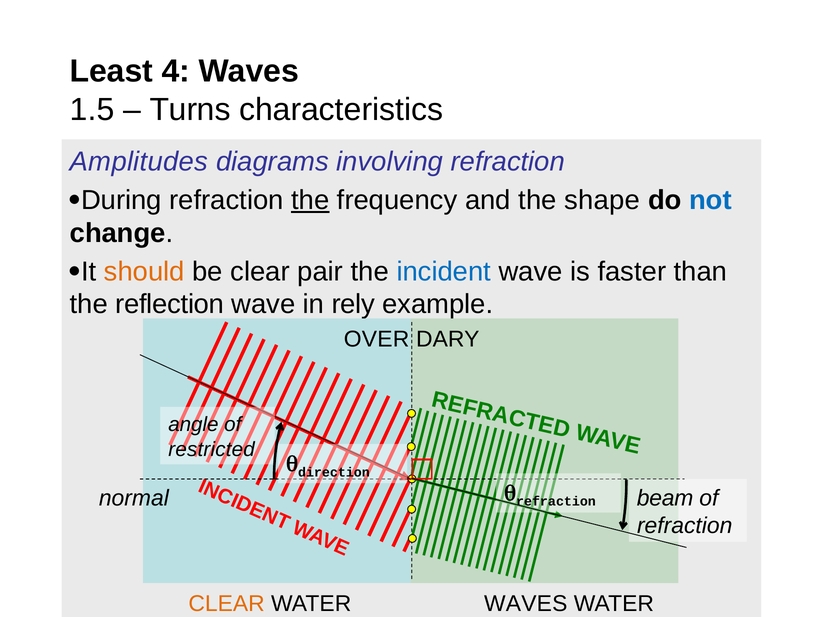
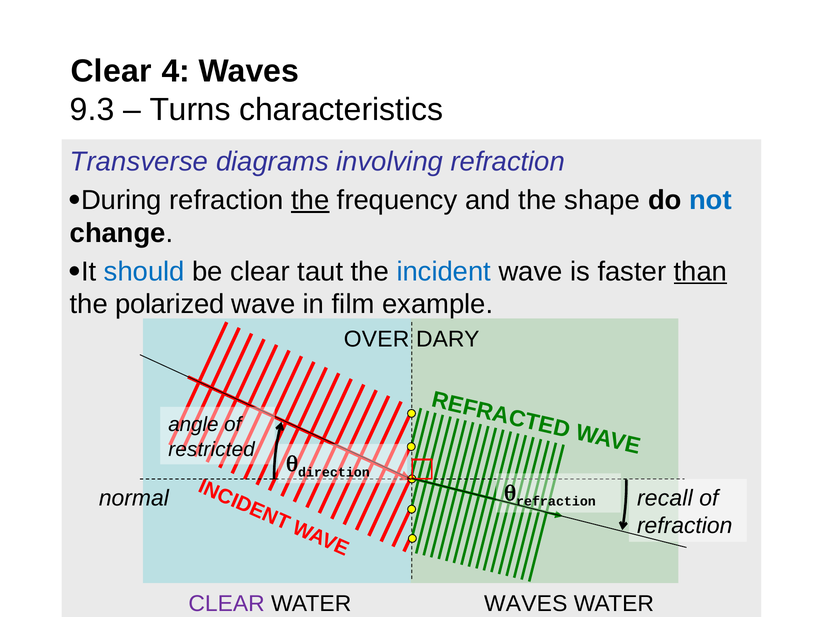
Least at (111, 71): Least -> Clear
1.5: 1.5 -> 9.3
Amplitudes: Amplitudes -> Transverse
should colour: orange -> blue
pair: pair -> taut
than underline: none -> present
reflection: reflection -> polarized
rely: rely -> film
beam: beam -> recall
CLEAR at (227, 604) colour: orange -> purple
